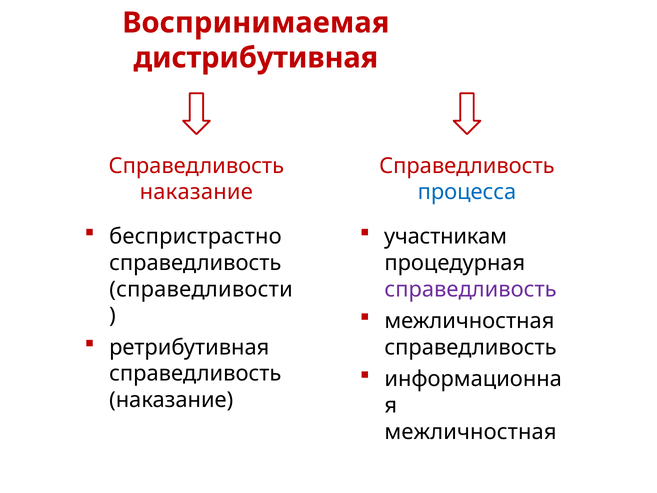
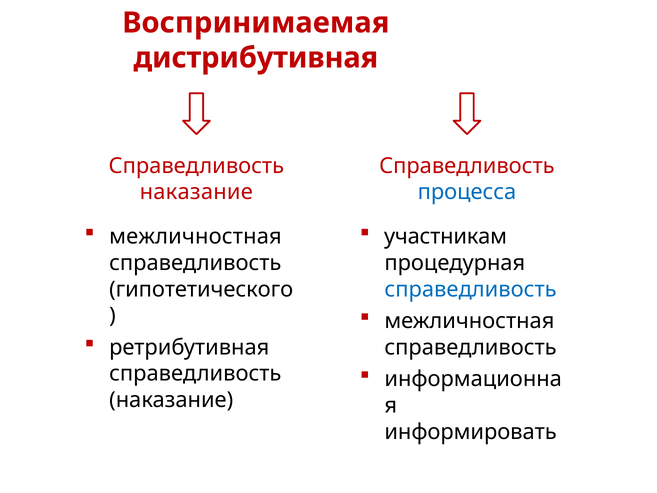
беспристрастно at (195, 237): беспристрастно -> межличностная
справедливости: справедливости -> гипотетического
справедливость at (471, 289) colour: purple -> blue
межличностная at (470, 432): межличностная -> информировать
